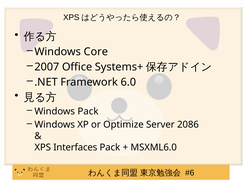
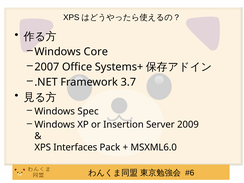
6.0: 6.0 -> 3.7
Windows Pack: Pack -> Spec
Optimize: Optimize -> Insertion
2086: 2086 -> 2009
